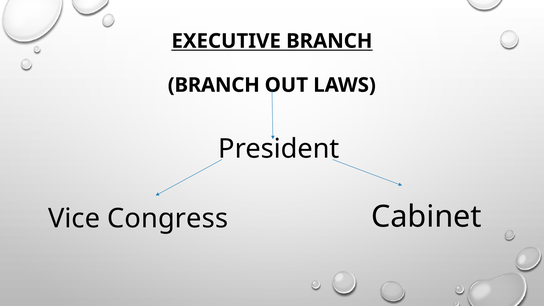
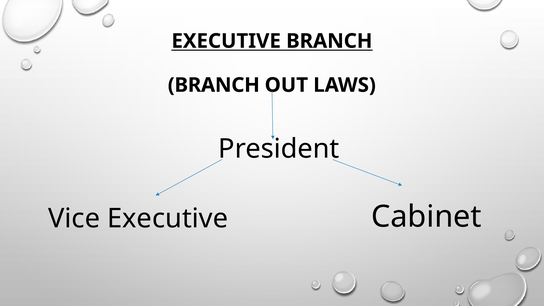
Vice Congress: Congress -> Executive
